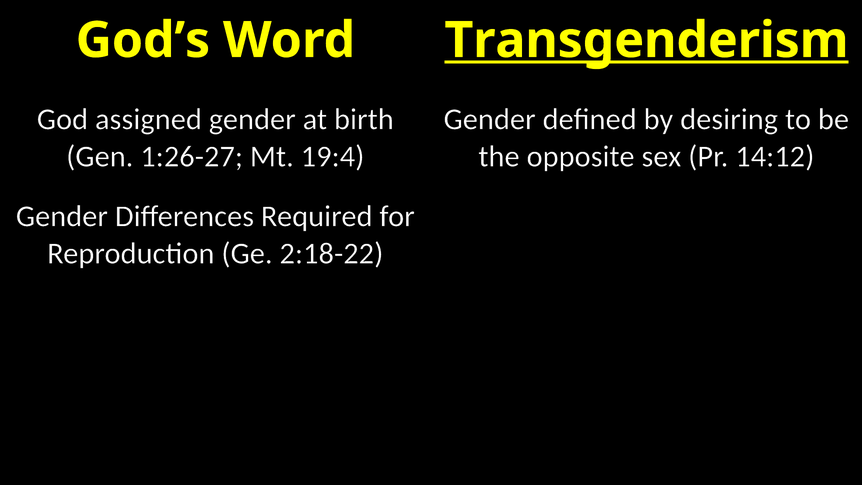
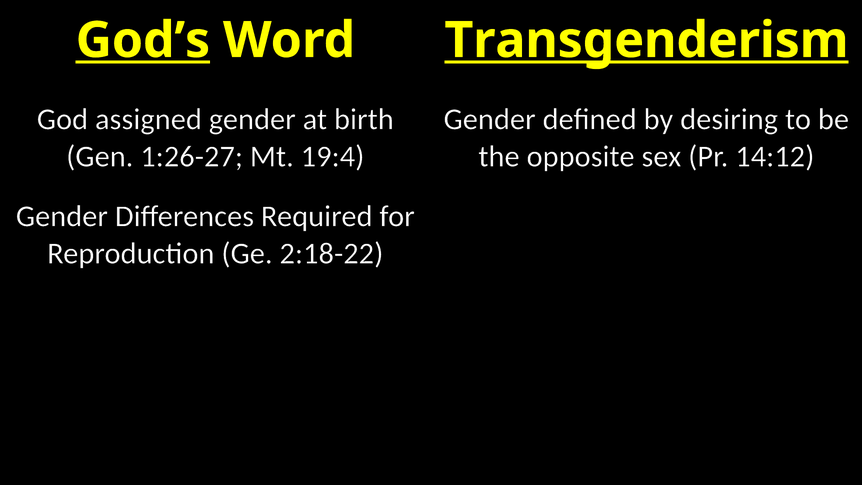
God’s underline: none -> present
